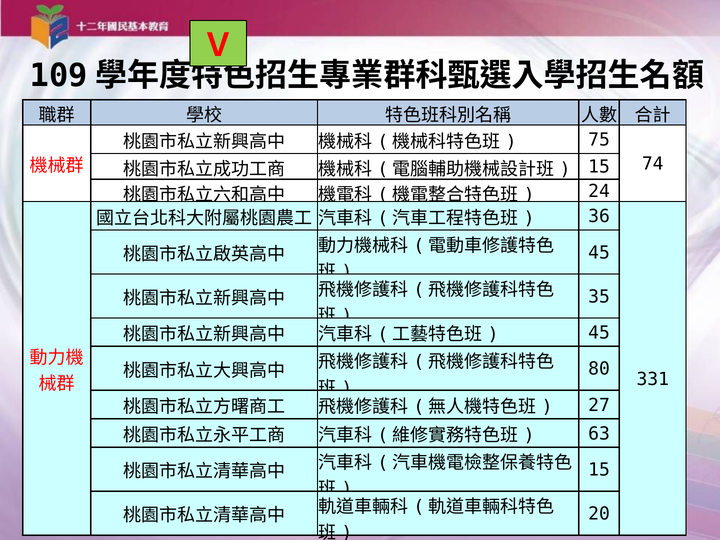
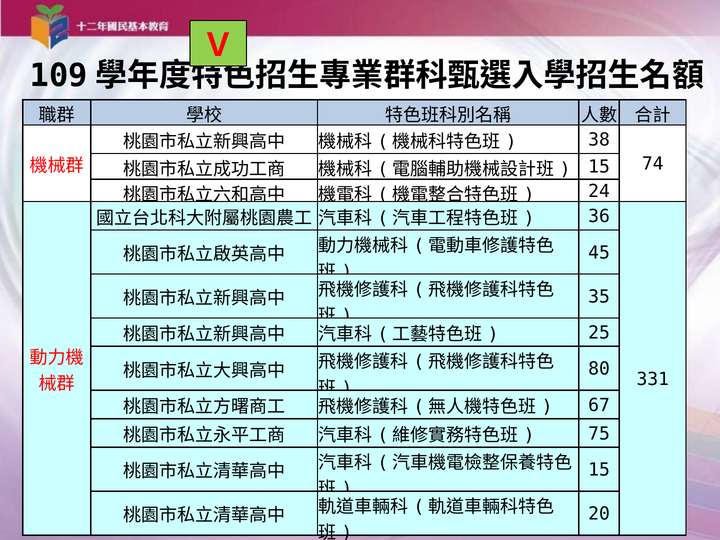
75: 75 -> 38
45 at (599, 333): 45 -> 25
27: 27 -> 67
63: 63 -> 75
